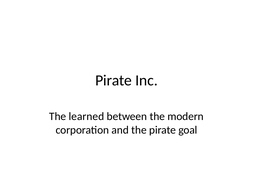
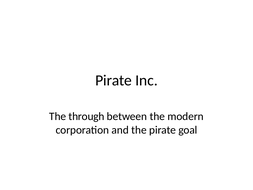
learned: learned -> through
